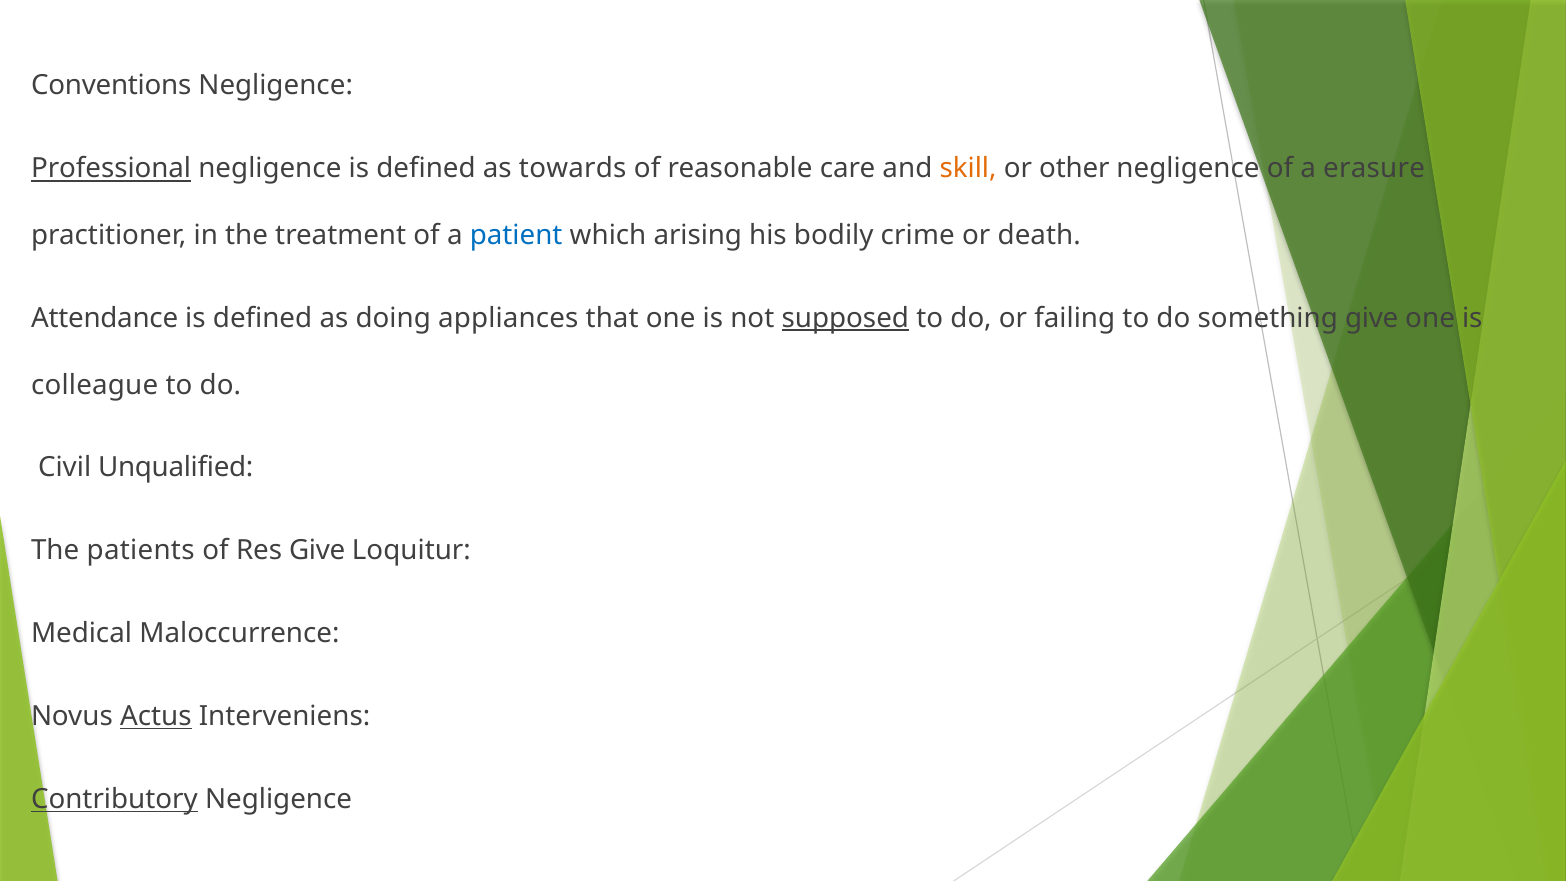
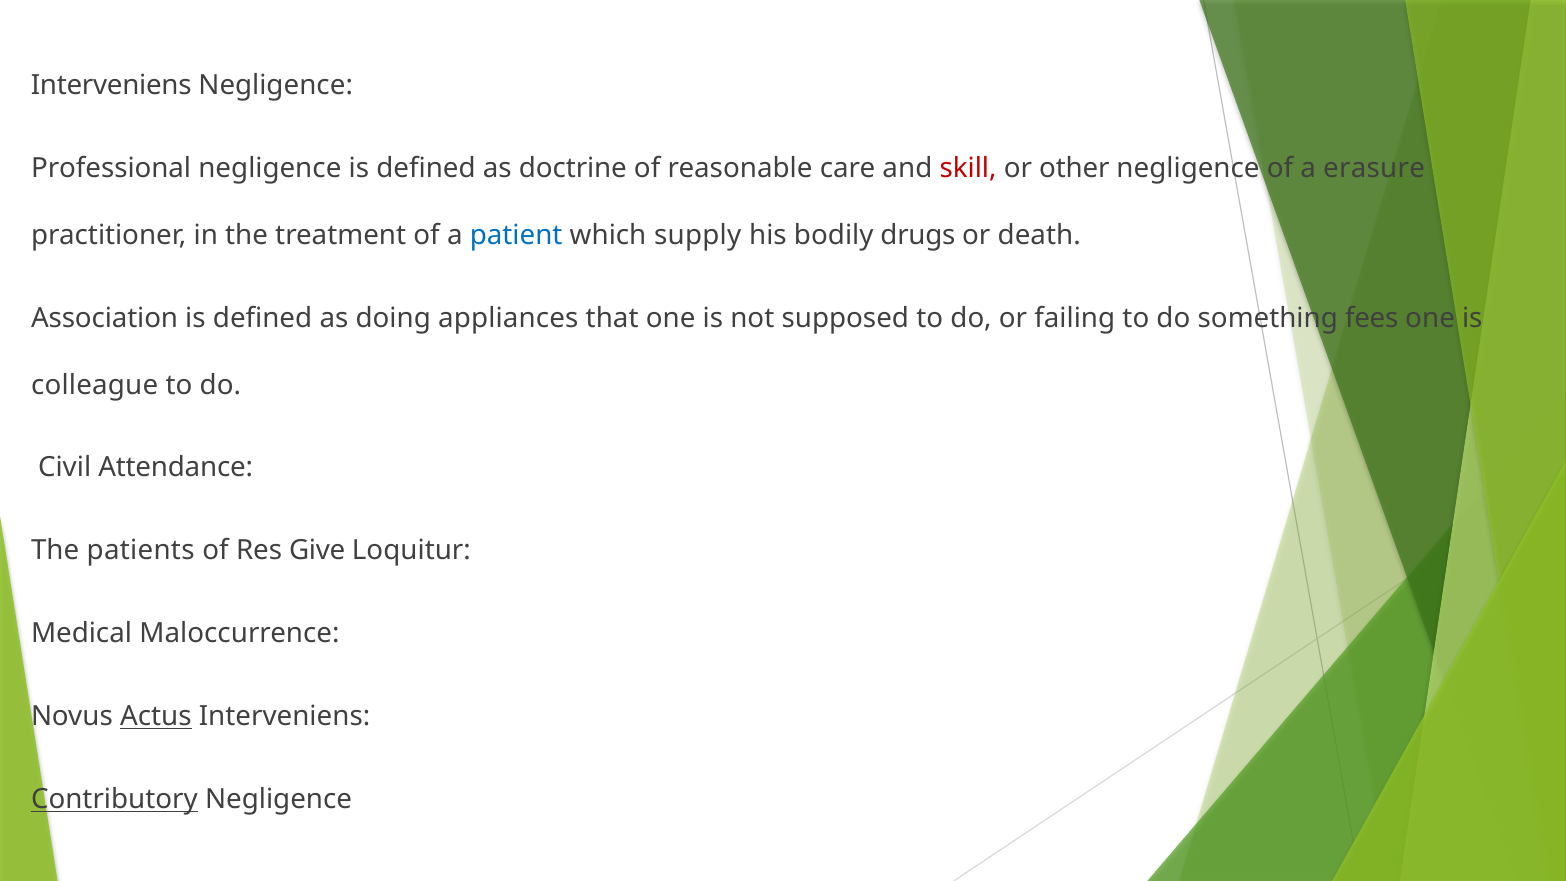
Conventions at (111, 86): Conventions -> Interveniens
Professional underline: present -> none
towards: towards -> doctrine
skill colour: orange -> red
arising: arising -> supply
crime: crime -> drugs
Attendance: Attendance -> Association
supposed underline: present -> none
something give: give -> fees
Unqualified: Unqualified -> Attendance
